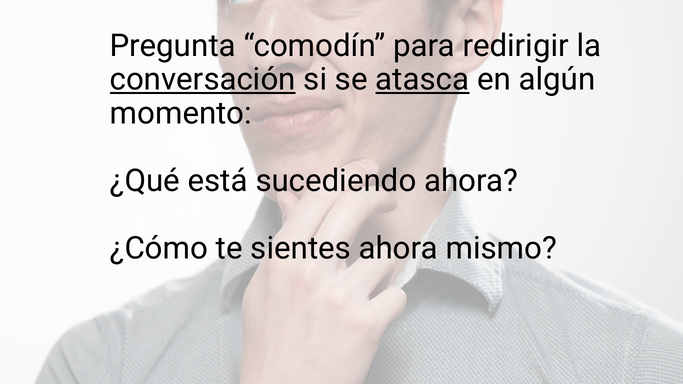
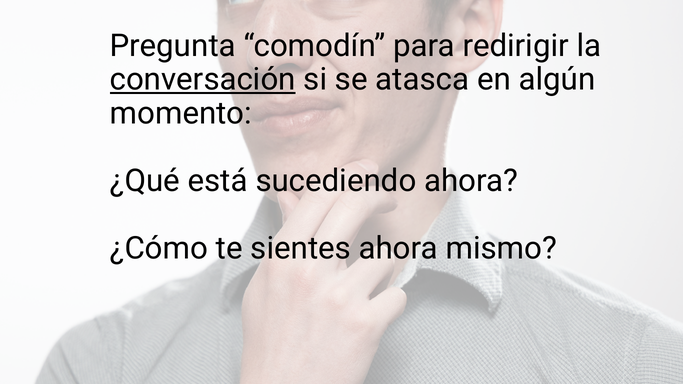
atasca underline: present -> none
